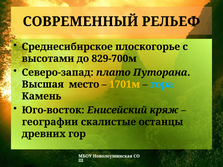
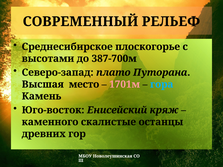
829-700м: 829-700м -> 387-700м
1701м colour: yellow -> pink
географии: географии -> каменного
